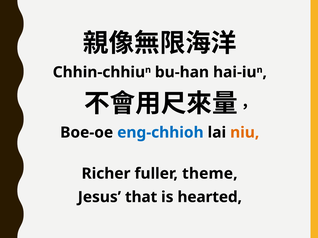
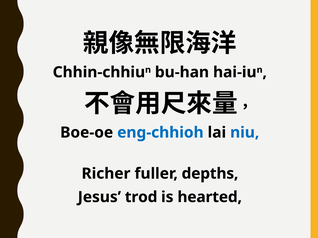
niu colour: orange -> blue
theme: theme -> depths
that: that -> trod
